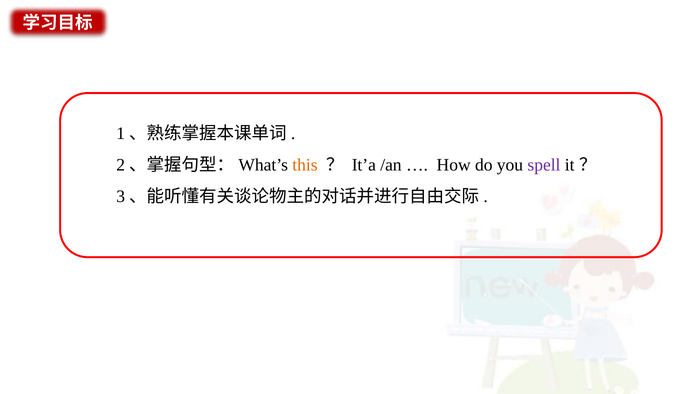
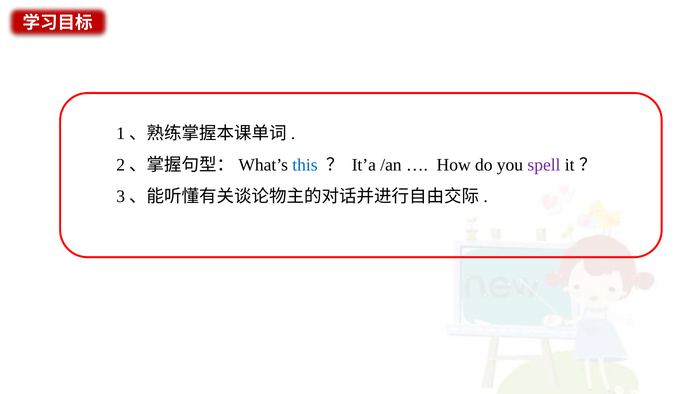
this colour: orange -> blue
